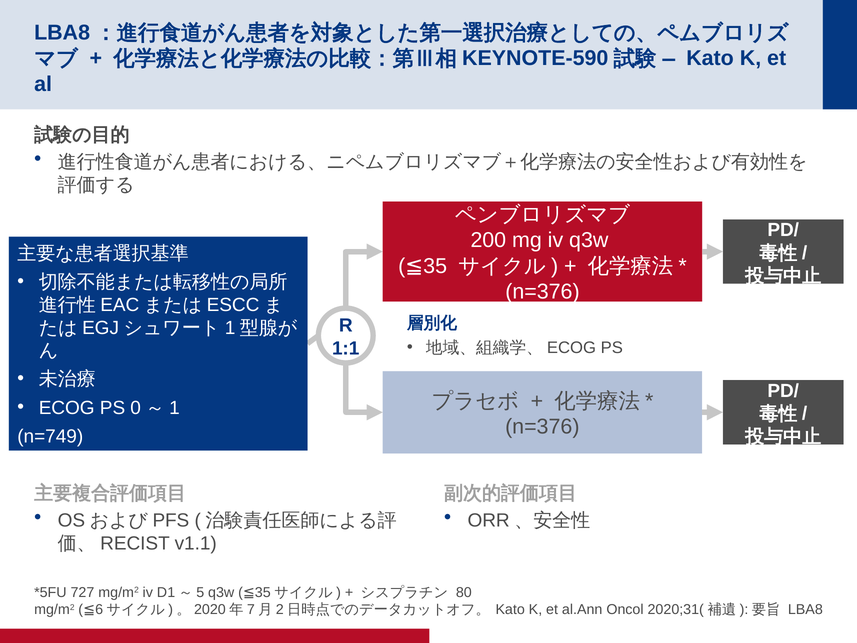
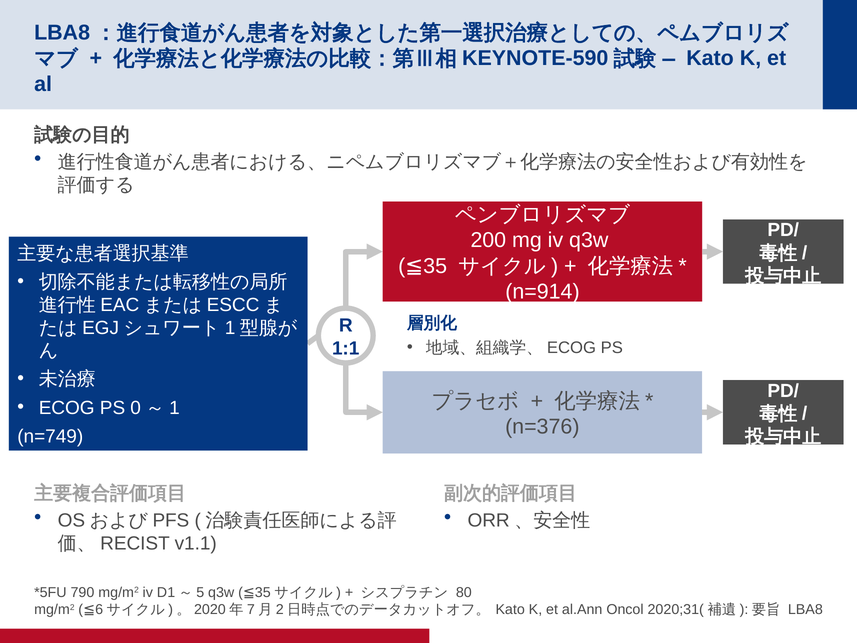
n=376 at (542, 292): n=376 -> n=914
727: 727 -> 790
